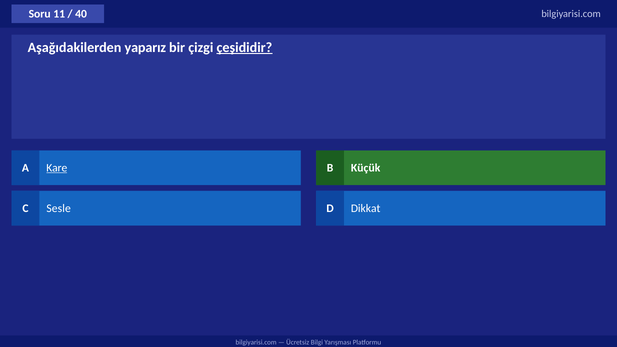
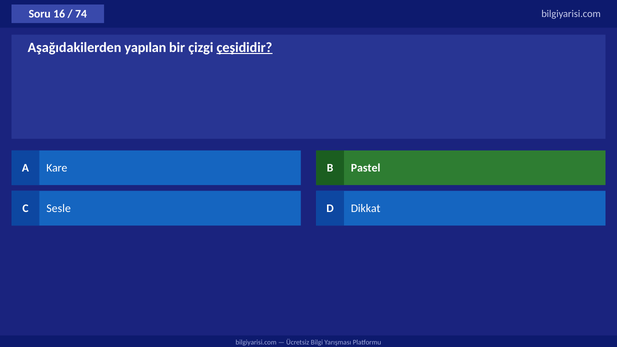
11: 11 -> 16
40: 40 -> 74
yaparız: yaparız -> yapılan
Kare underline: present -> none
Küçük: Küçük -> Pastel
